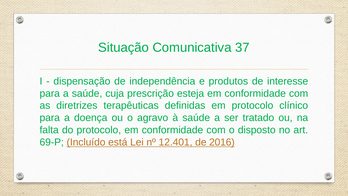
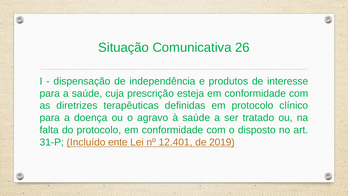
37: 37 -> 26
69-P: 69-P -> 31-P
está: está -> ente
2016: 2016 -> 2019
